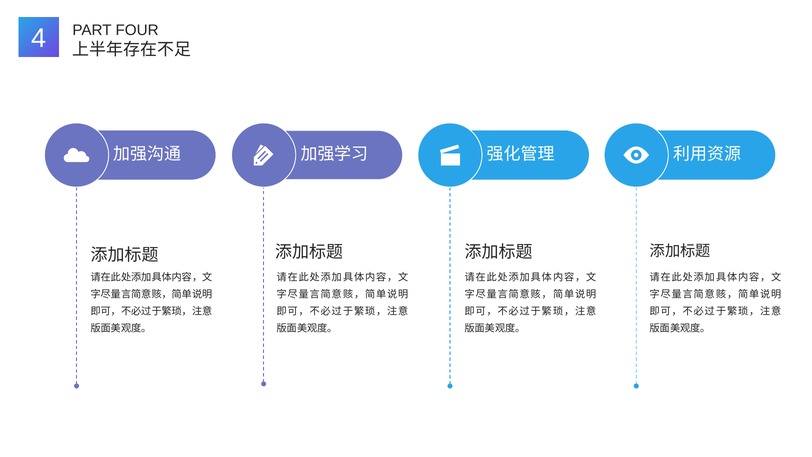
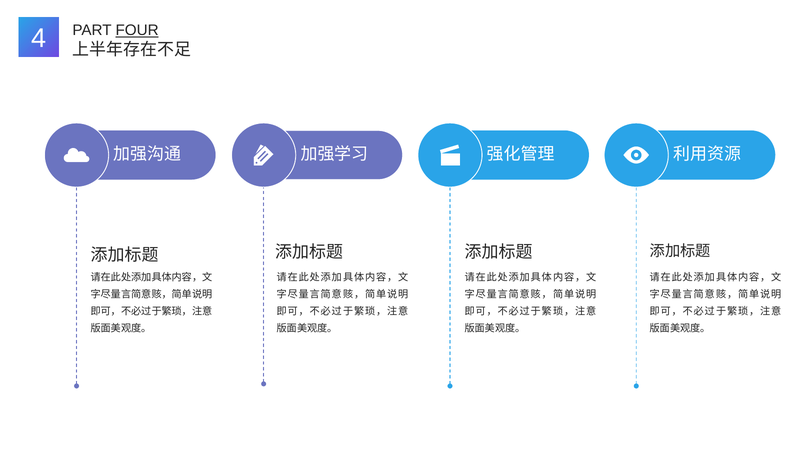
FOUR underline: none -> present
